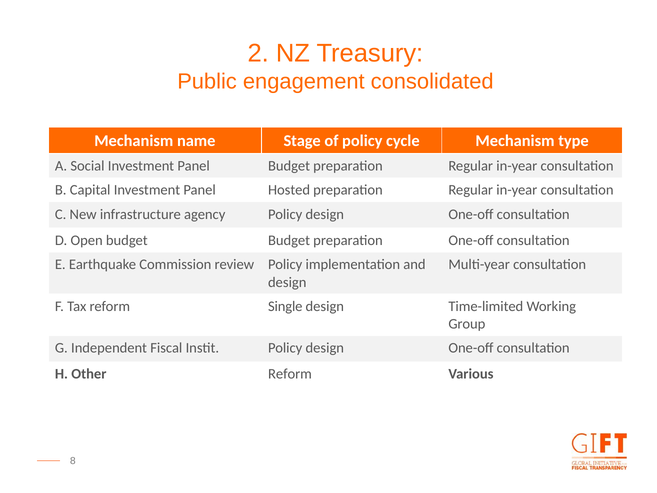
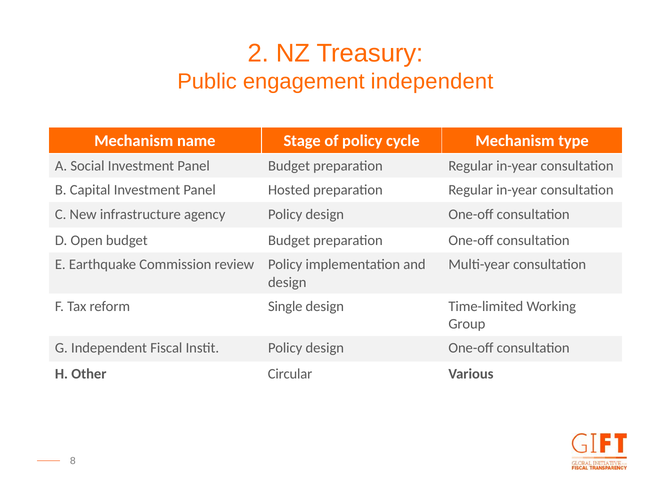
engagement consolidated: consolidated -> independent
Other Reform: Reform -> Circular
